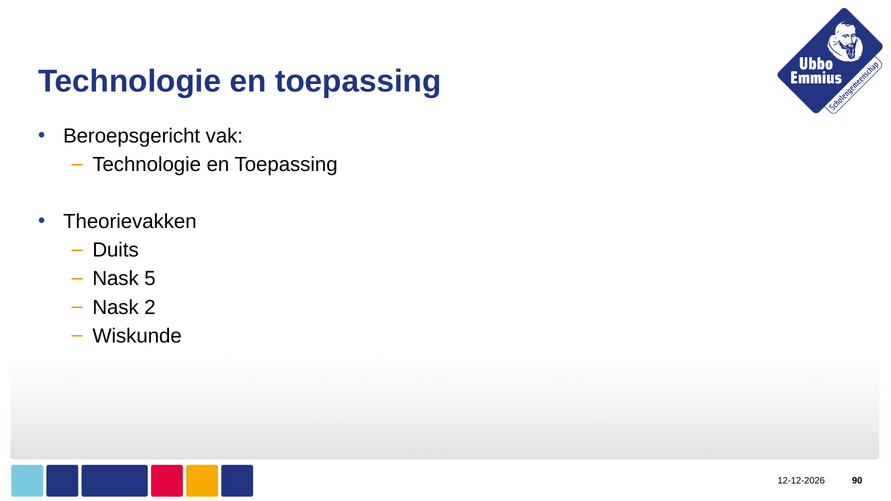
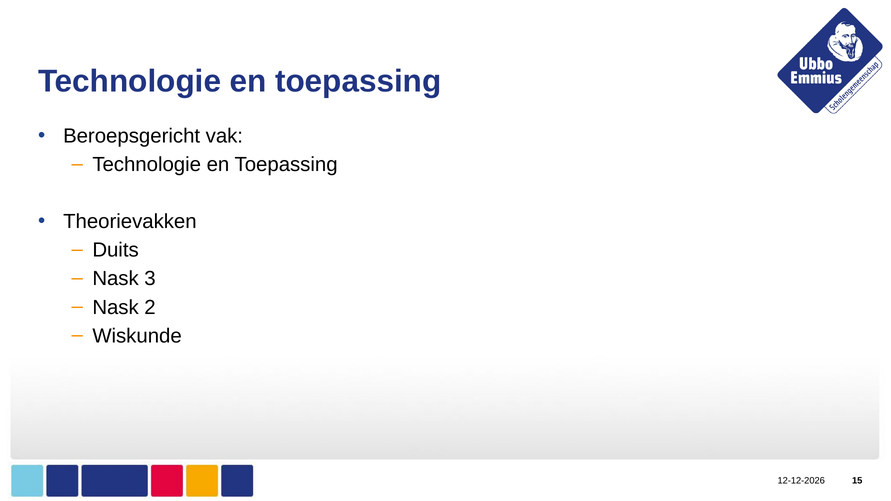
5: 5 -> 3
90: 90 -> 15
